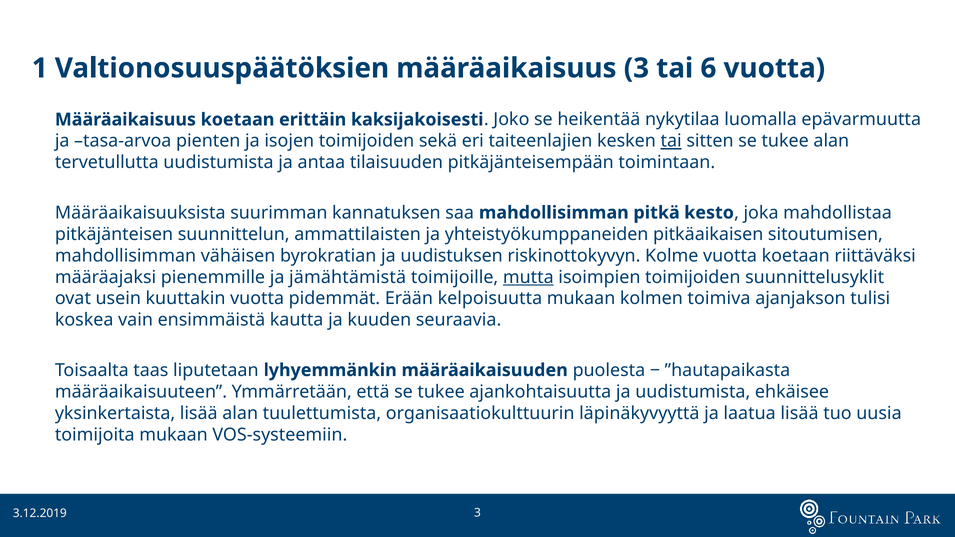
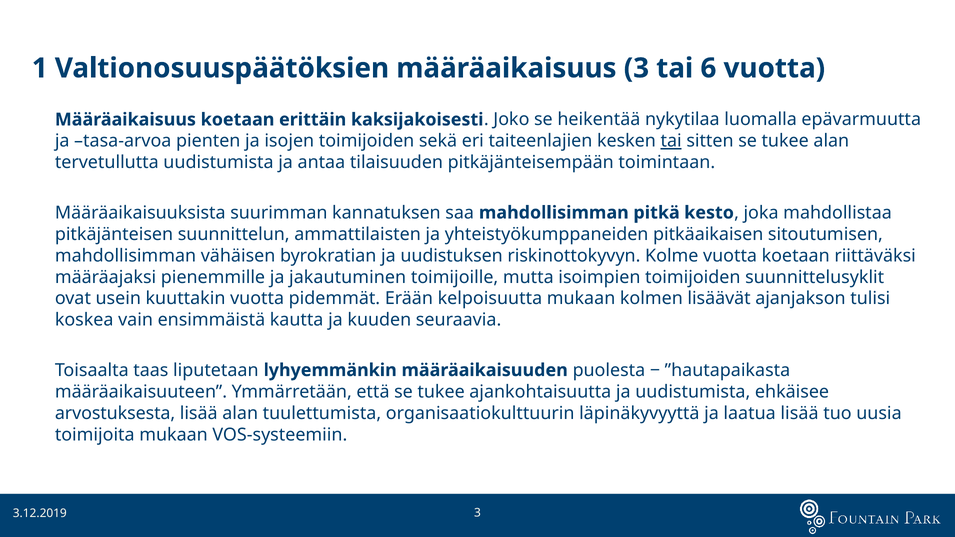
jämähtämistä: jämähtämistä -> jakautuminen
mutta underline: present -> none
toimiva: toimiva -> lisäävät
yksinkertaista: yksinkertaista -> arvostuksesta
